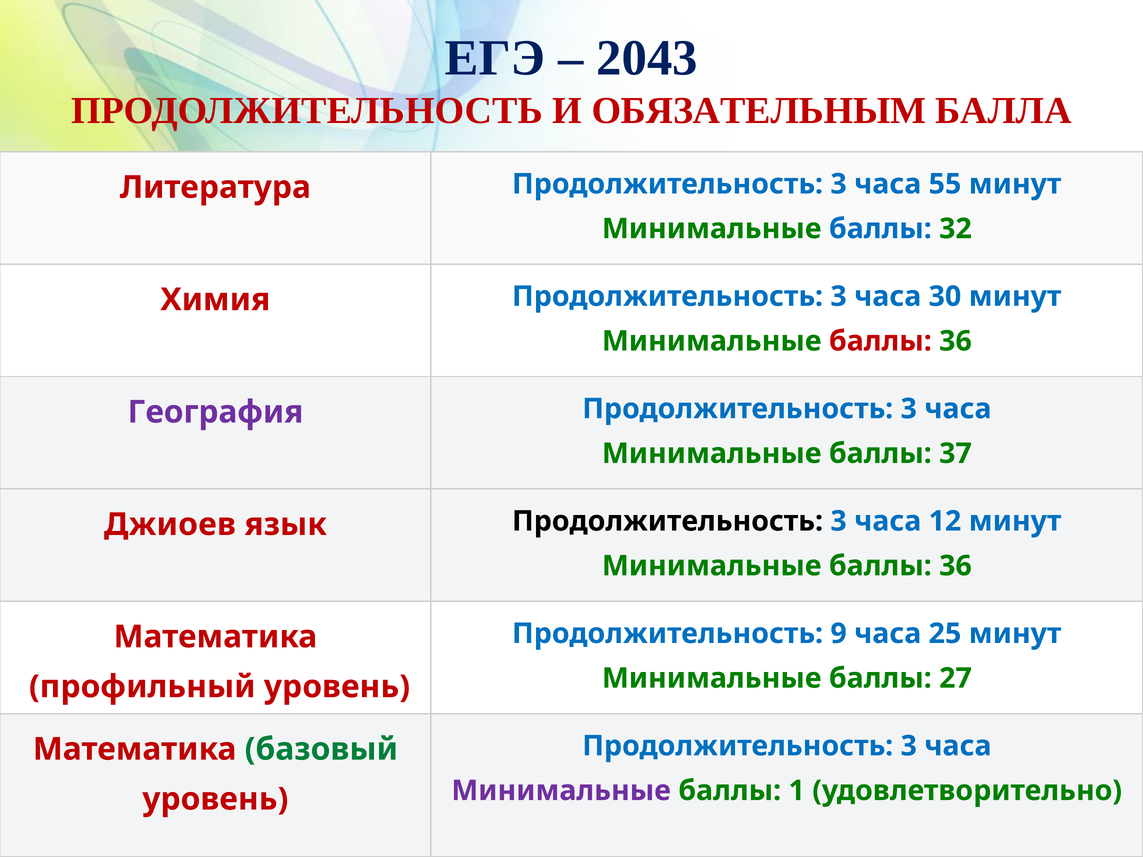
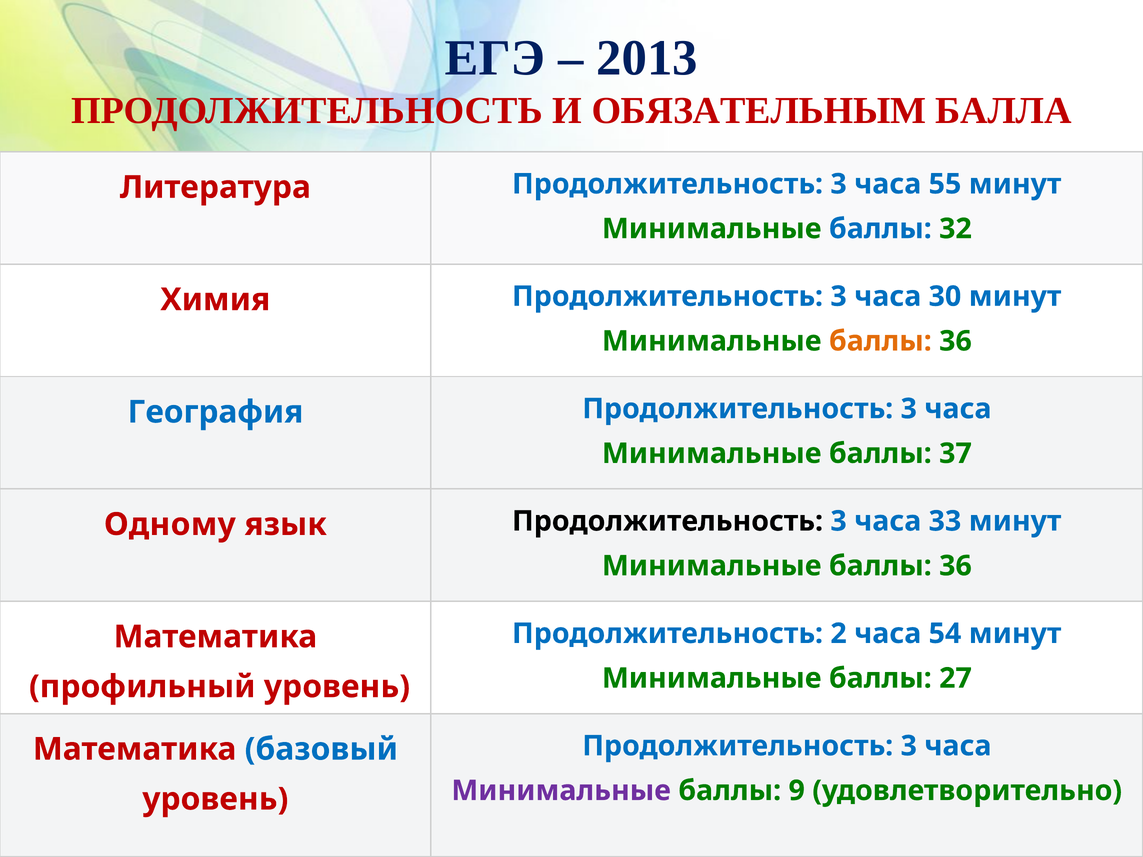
2043: 2043 -> 2013
баллы at (880, 341) colour: red -> orange
География colour: purple -> blue
Джиоев: Джиоев -> Одному
12: 12 -> 33
9: 9 -> 2
25: 25 -> 54
базовый colour: green -> blue
1: 1 -> 9
